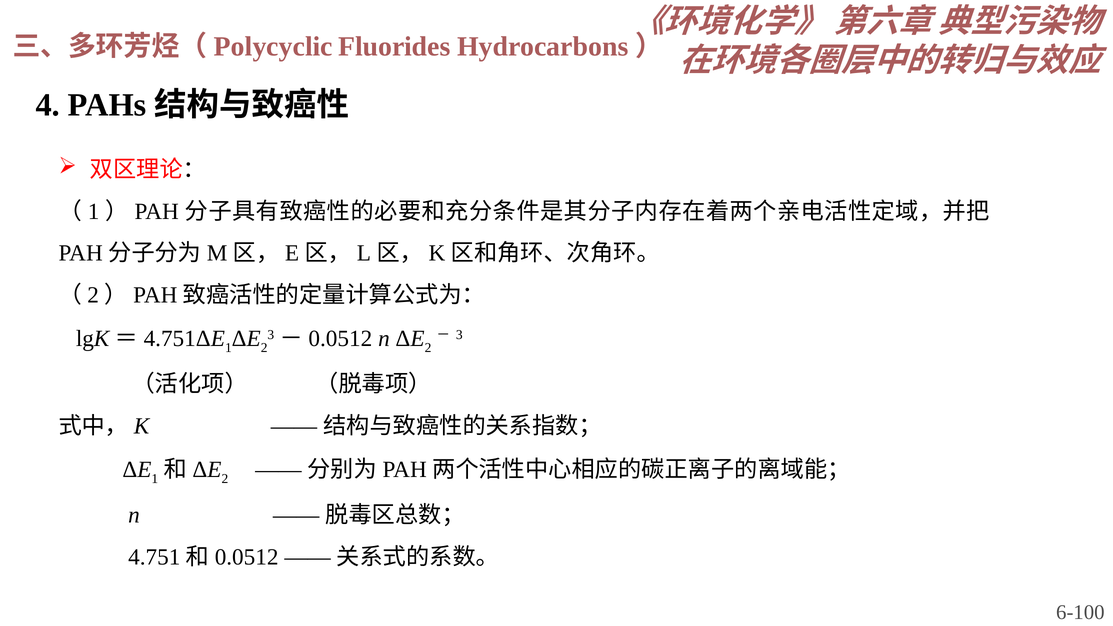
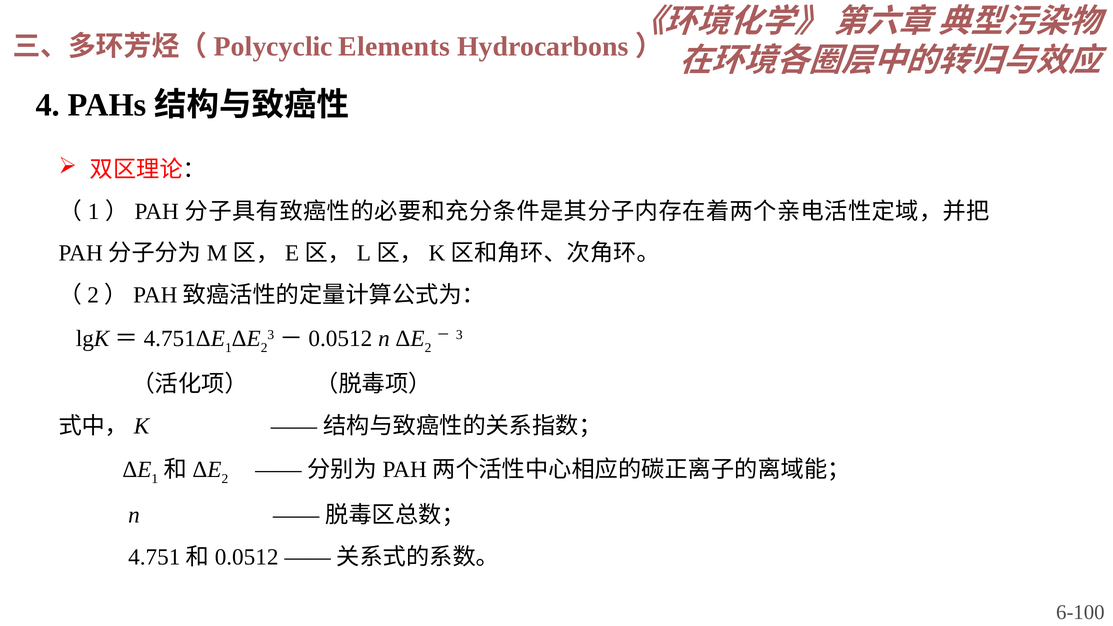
Fluorides: Fluorides -> Elements
